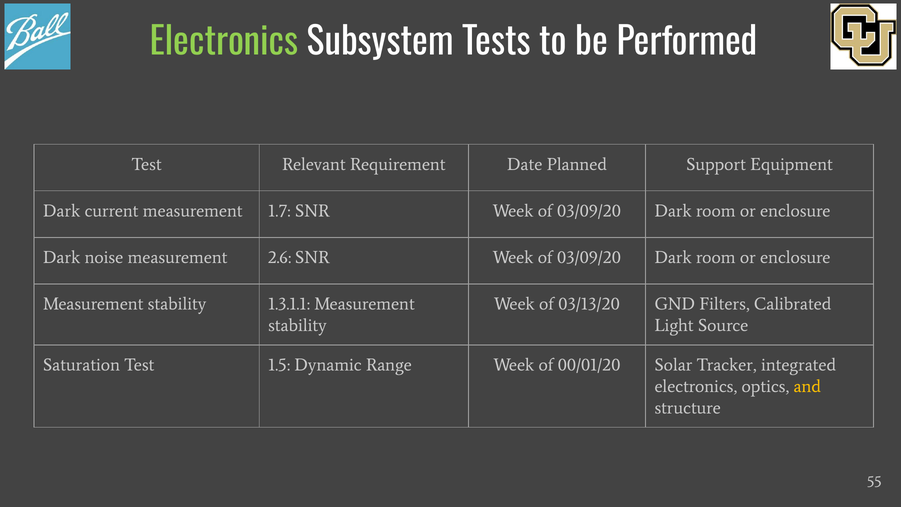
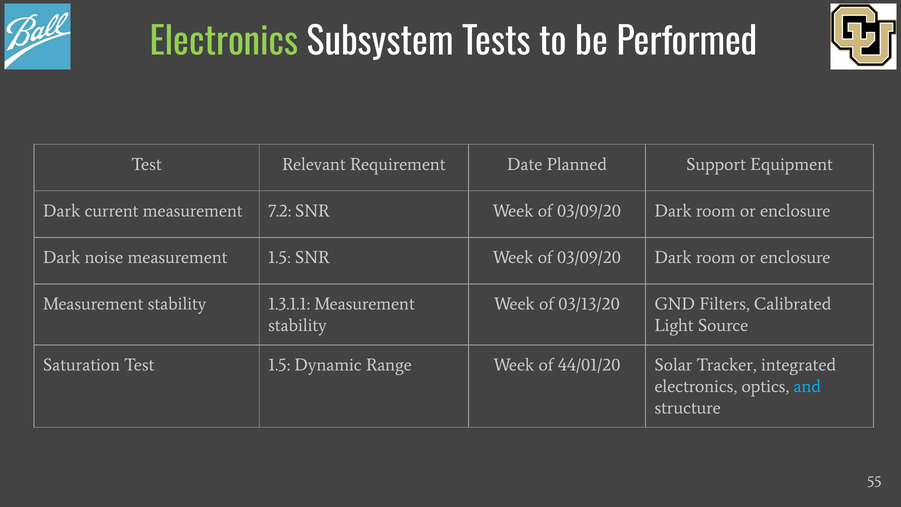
1.7: 1.7 -> 7.2
measurement 2.6: 2.6 -> 1.5
00/01/20: 00/01/20 -> 44/01/20
and colour: yellow -> light blue
